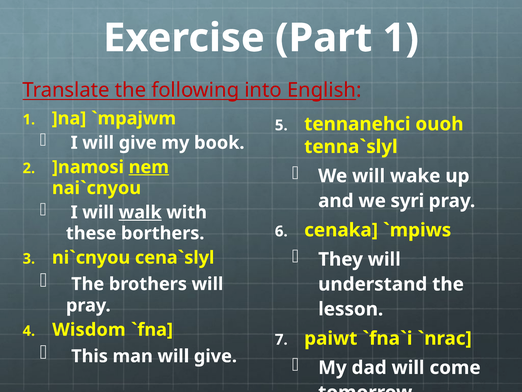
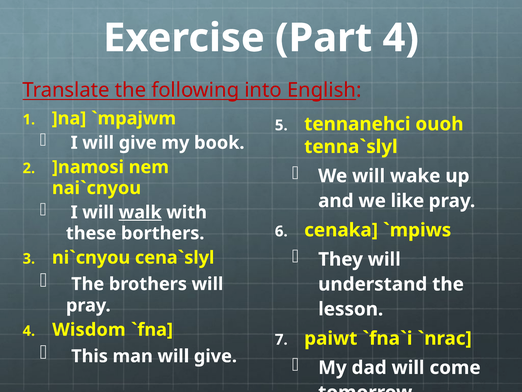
Part 1: 1 -> 4
nem underline: present -> none
syri: syri -> like
